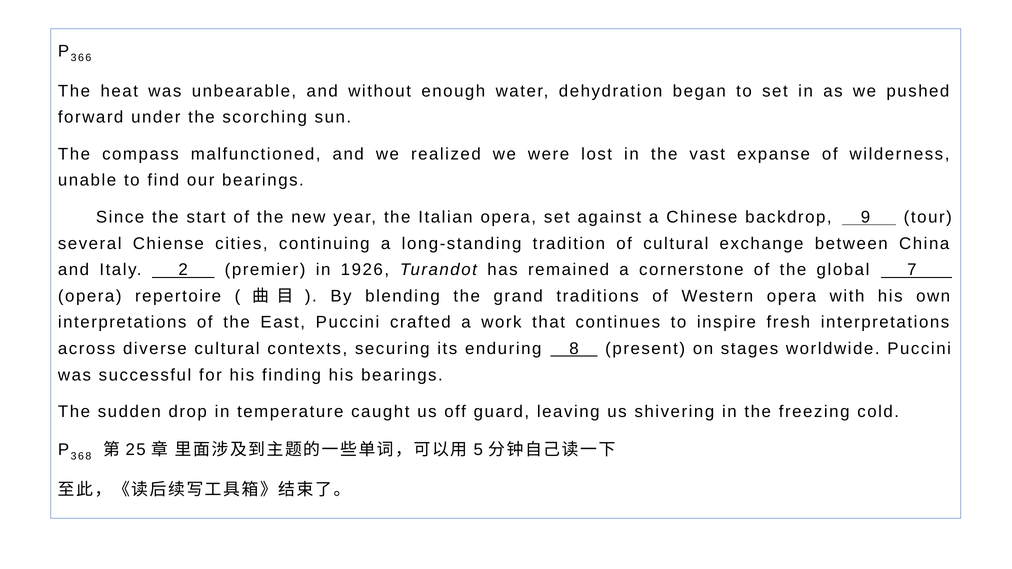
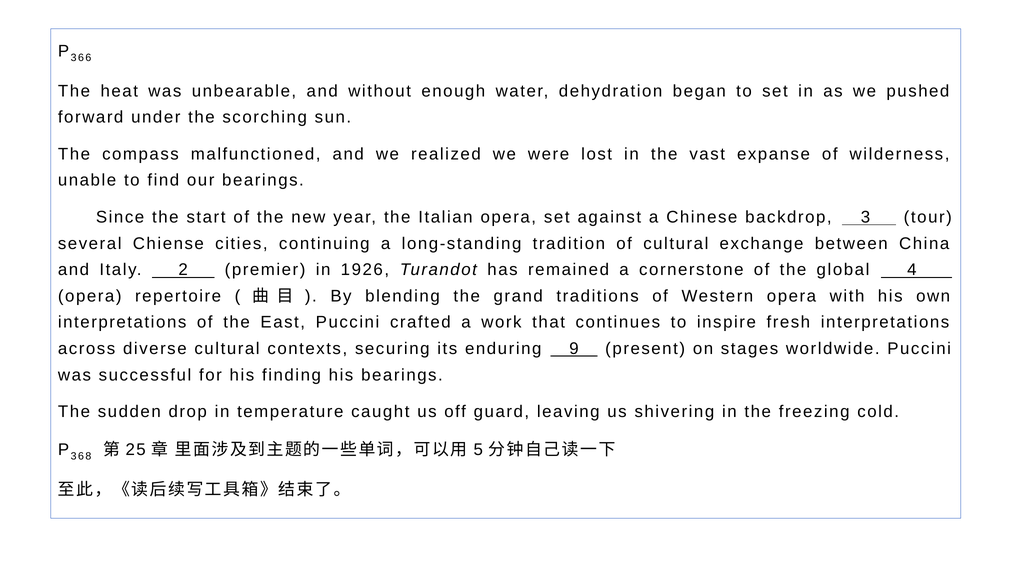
9: 9 -> 3
7: 7 -> 4
8: 8 -> 9
